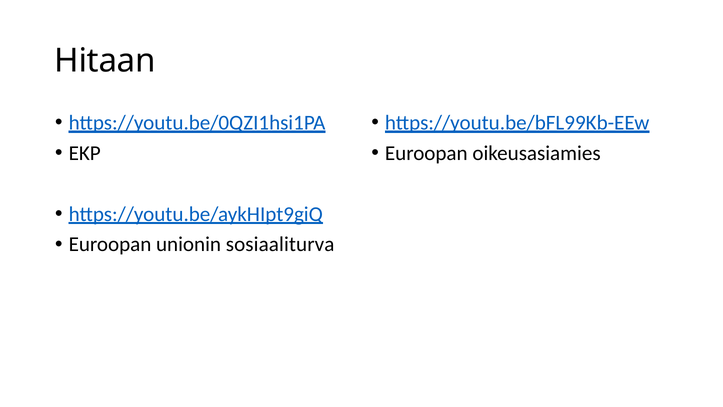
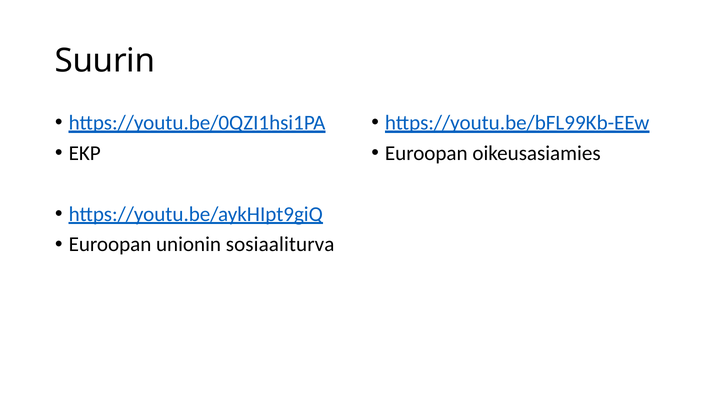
Hitaan: Hitaan -> Suurin
